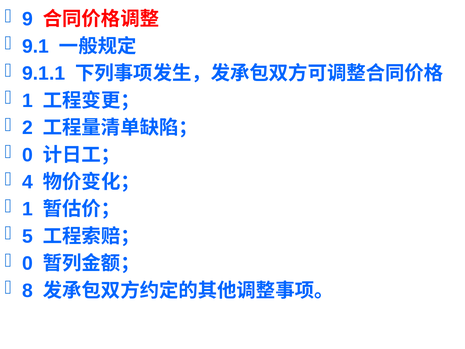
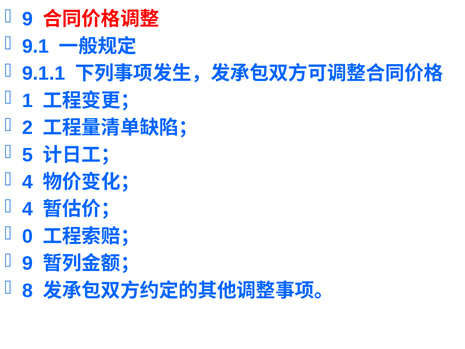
0 at (27, 155): 0 -> 5
1 at (27, 209): 1 -> 4
5: 5 -> 0
0 at (27, 263): 0 -> 9
